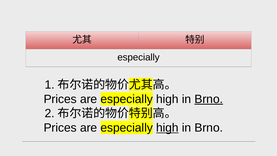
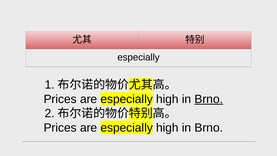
high at (167, 128) underline: present -> none
